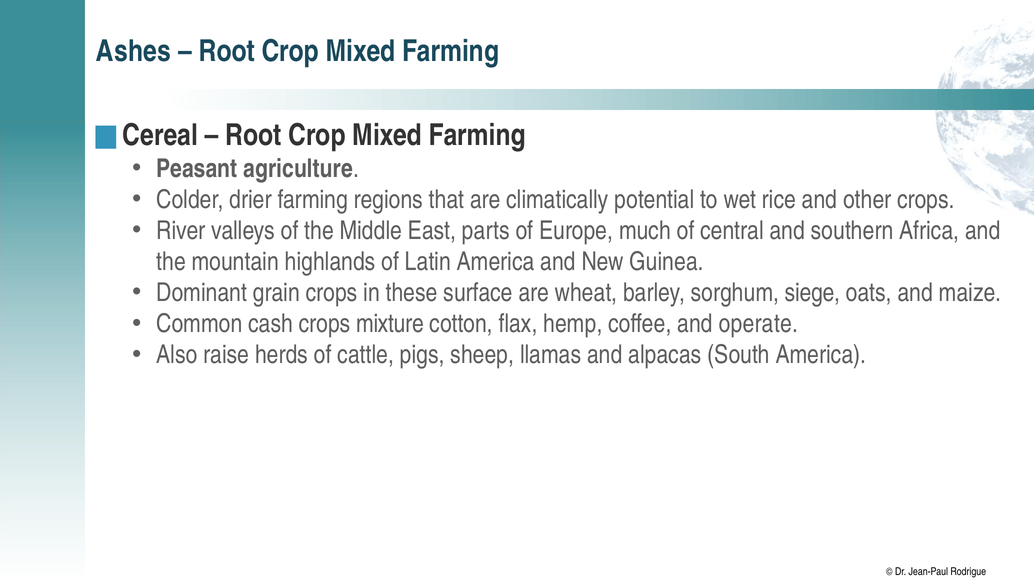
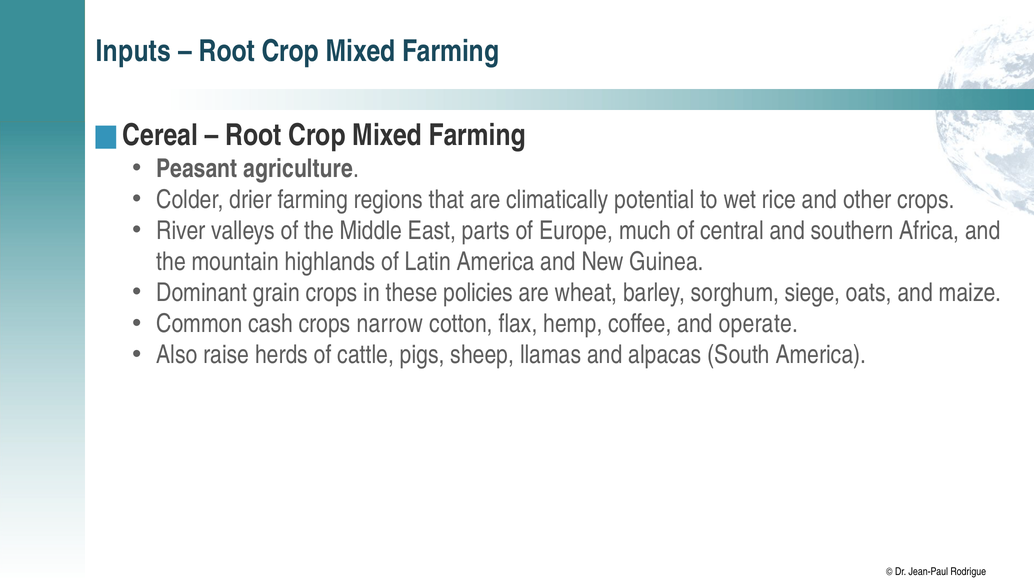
Ashes: Ashes -> Inputs
surface: surface -> policies
mixture: mixture -> narrow
